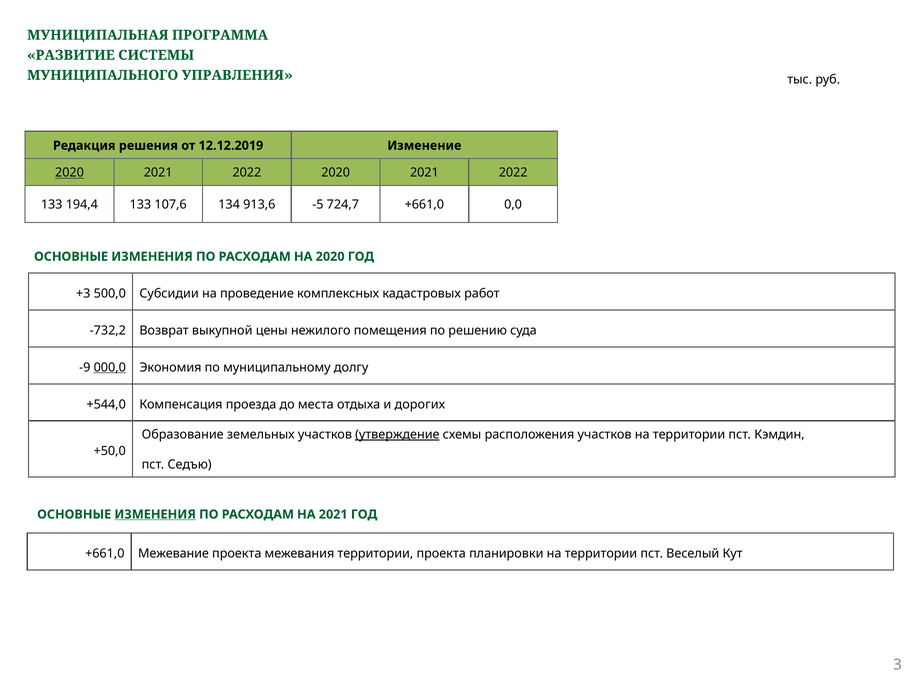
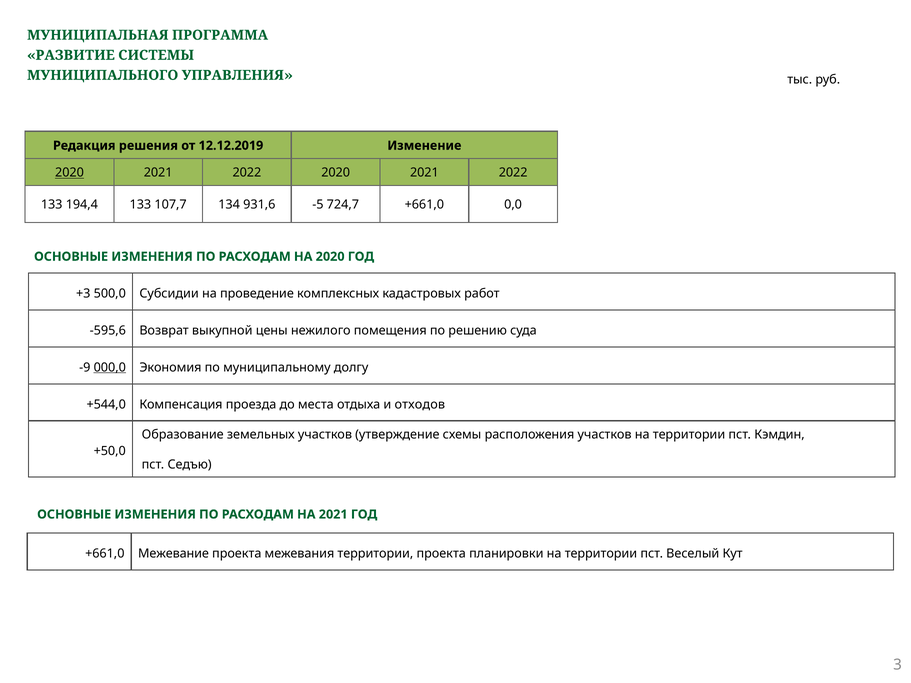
107,6: 107,6 -> 107,7
913,6: 913,6 -> 931,6
-732,2: -732,2 -> -595,6
дорогих: дорогих -> отходов
утверждение underline: present -> none
ИЗМЕНЕНИЯ at (155, 515) underline: present -> none
